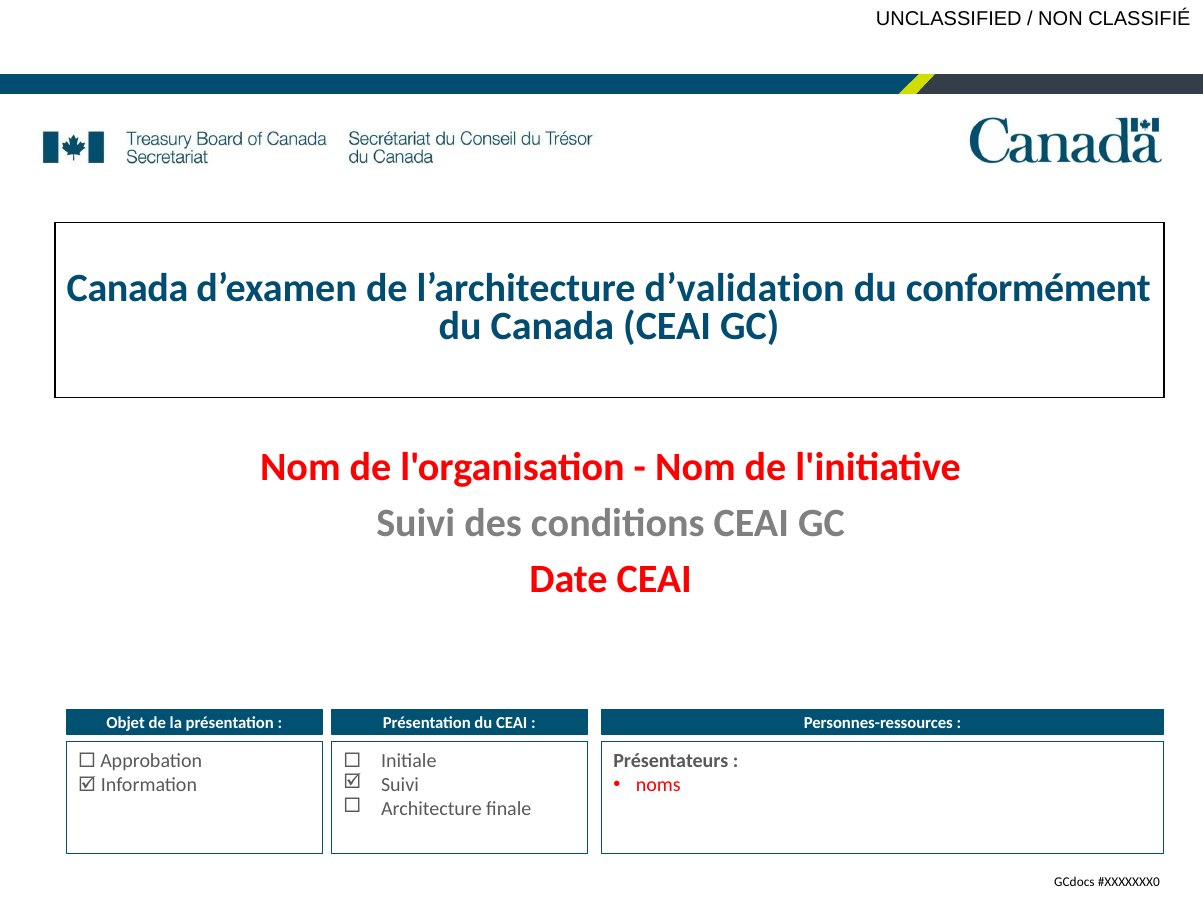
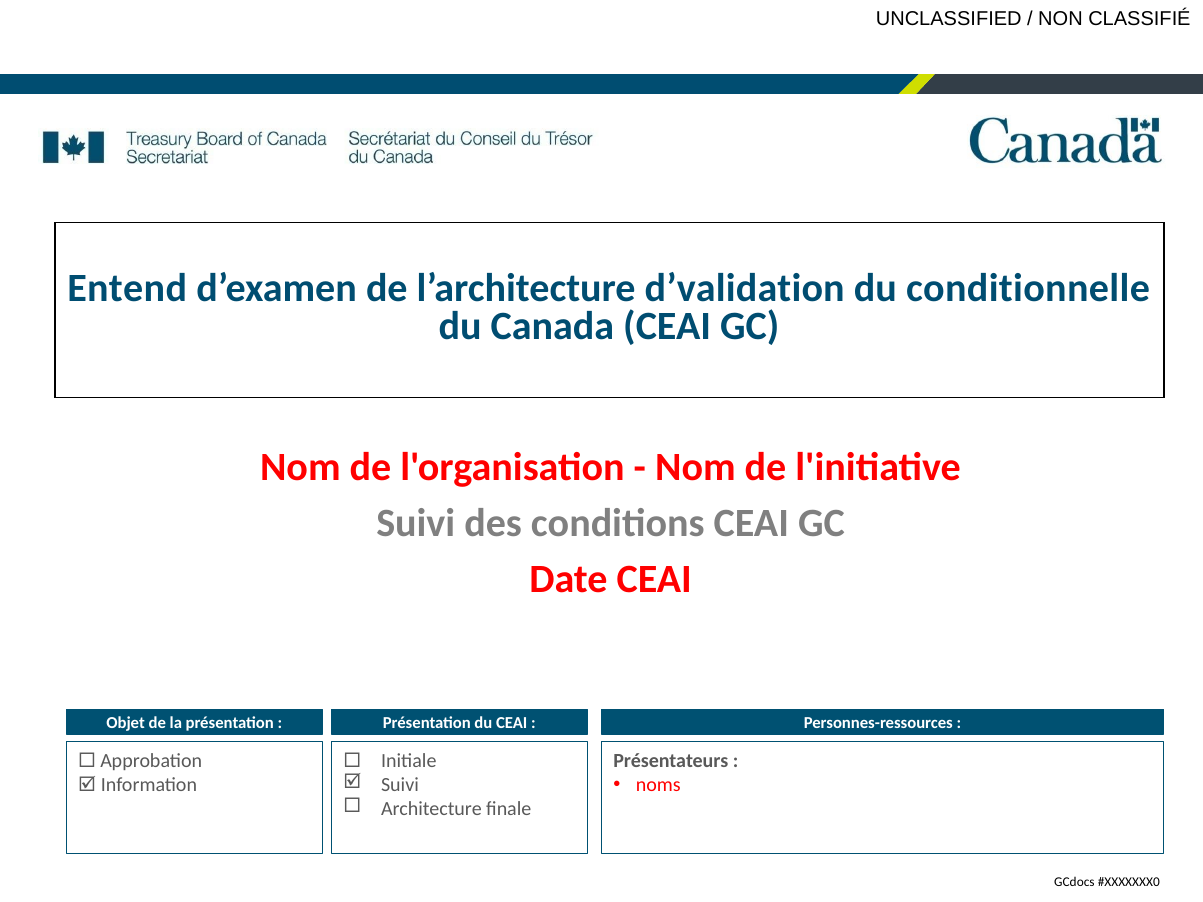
Canada at (128, 288): Canada -> Entend
conformément: conformément -> conditionnelle
